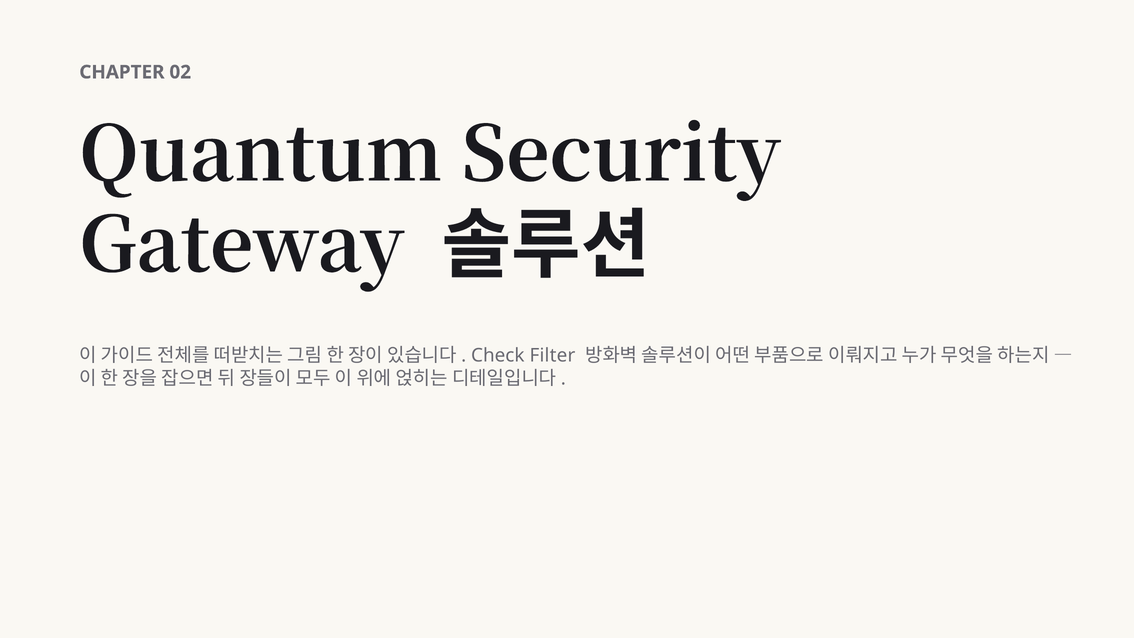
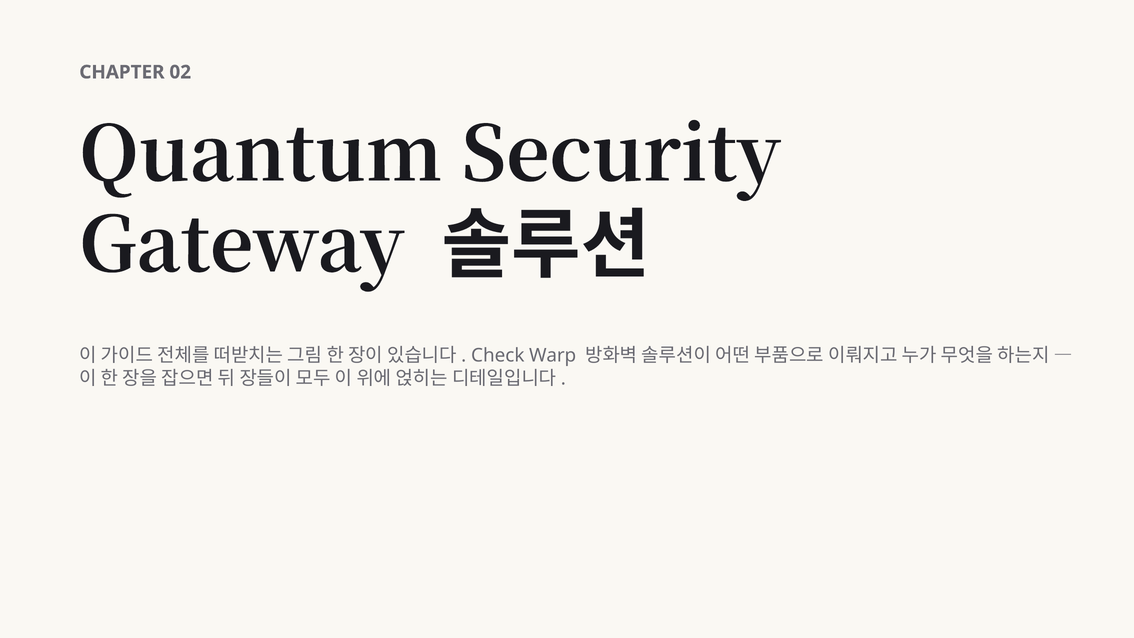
Filter: Filter -> Warp
